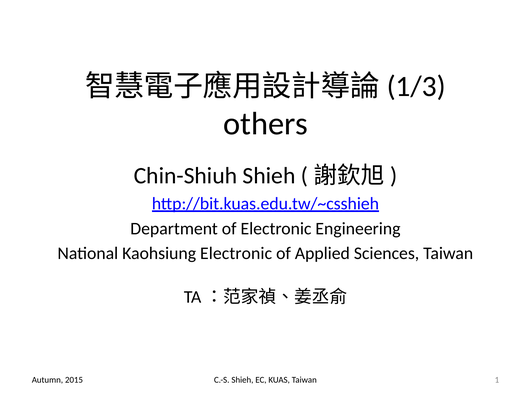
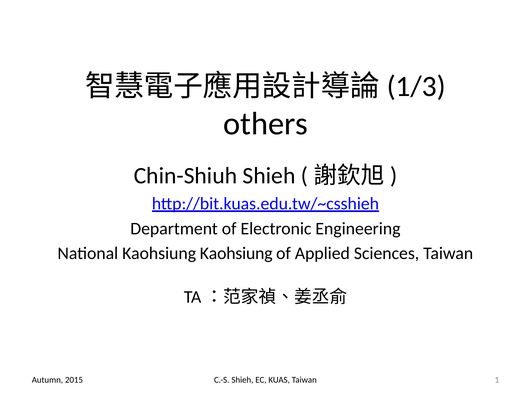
Kaohsiung Electronic: Electronic -> Kaohsiung
